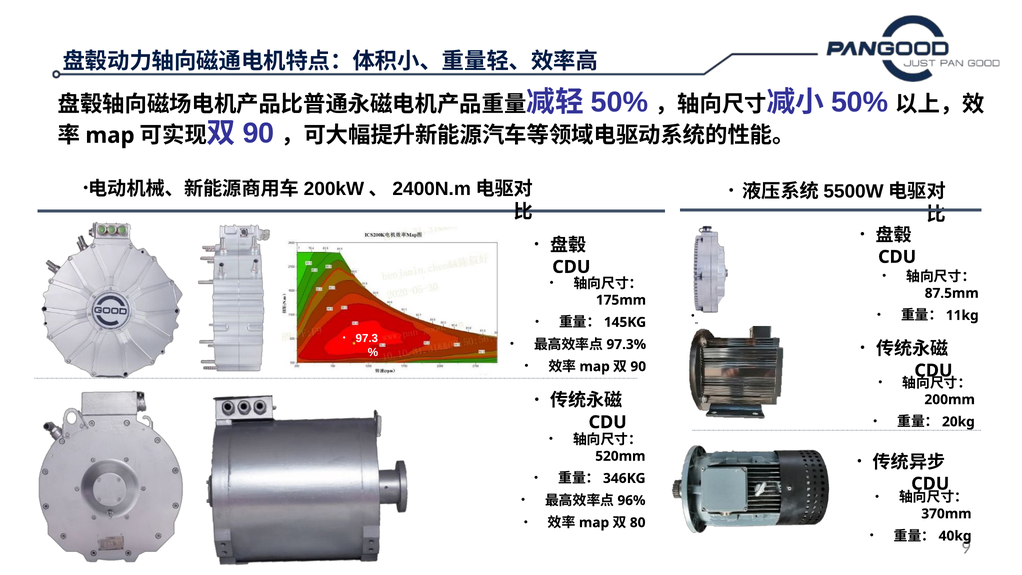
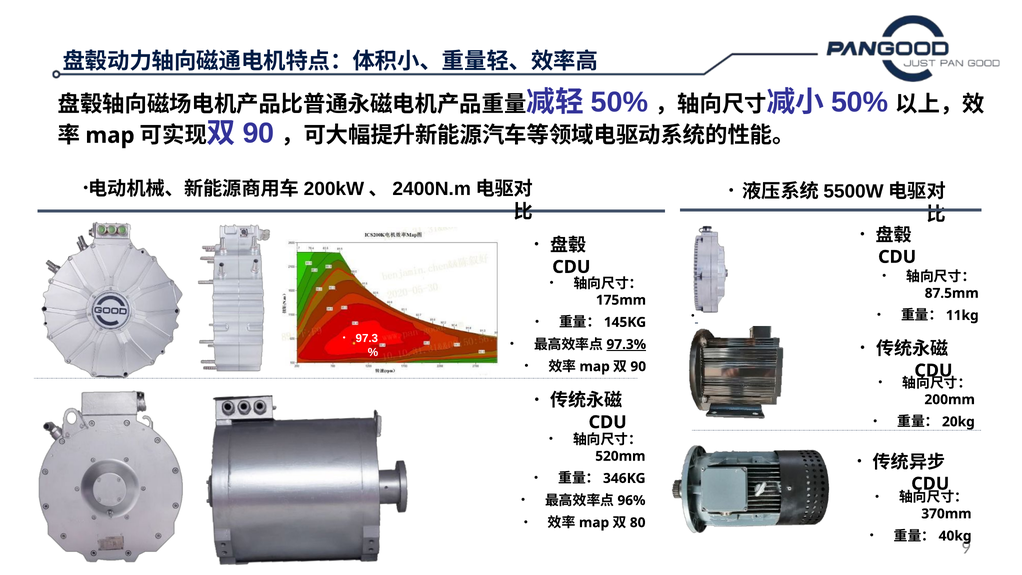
97.3% underline: none -> present
